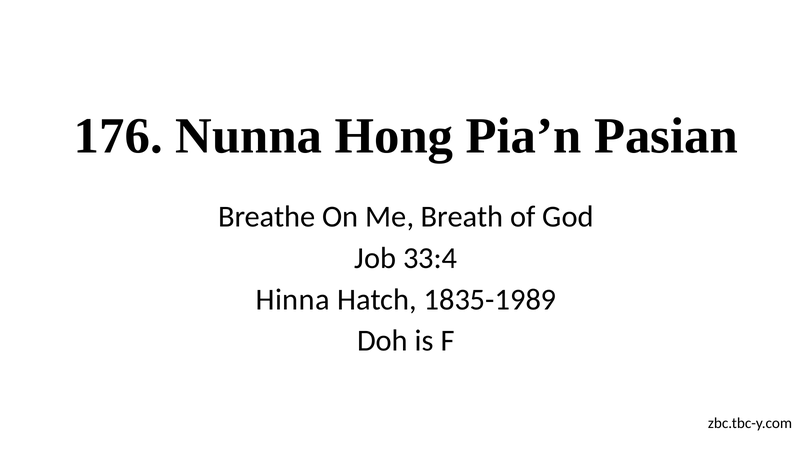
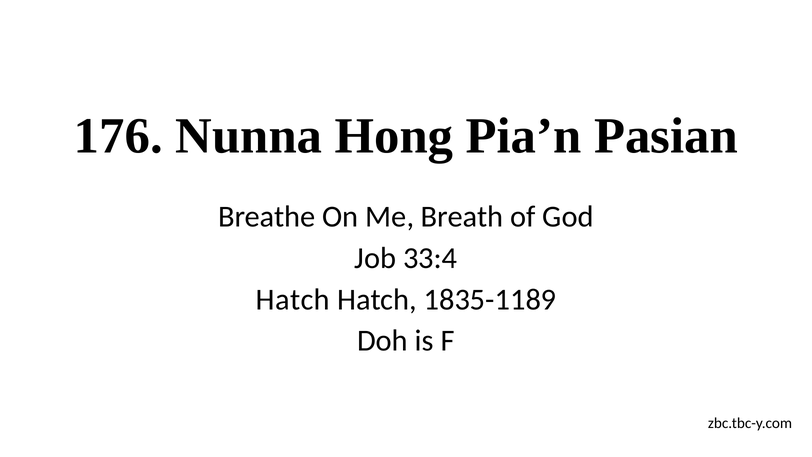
Hinna at (293, 299): Hinna -> Hatch
1835-1989: 1835-1989 -> 1835-1189
